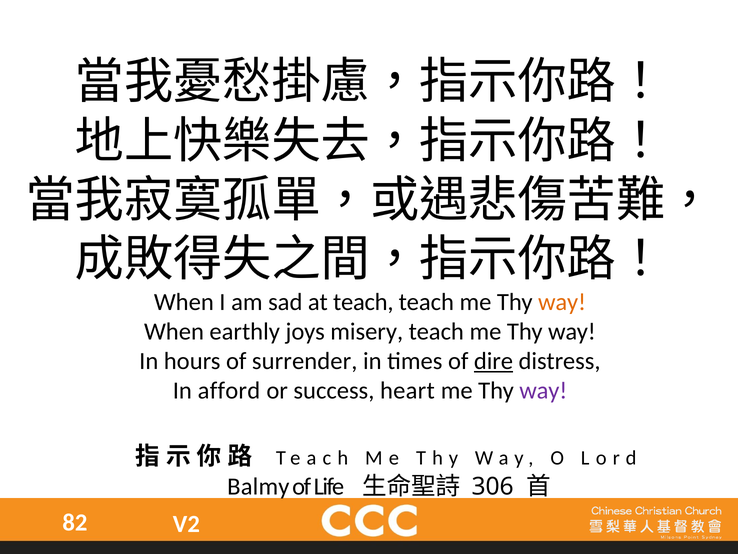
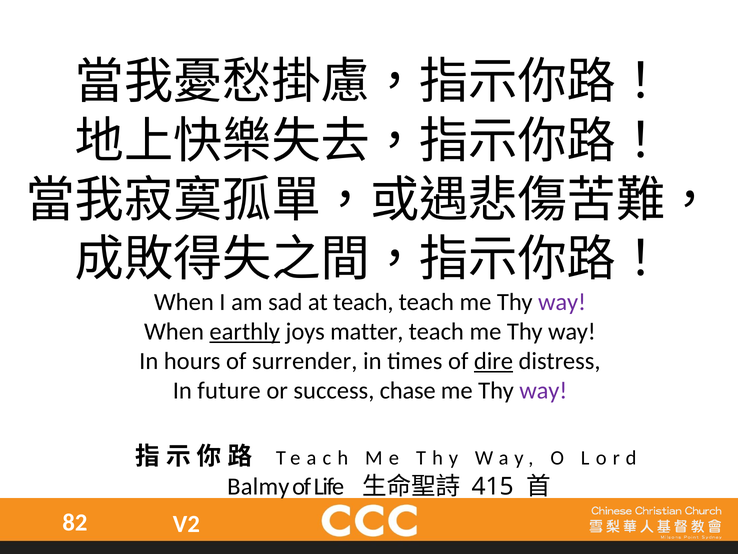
way at (562, 302) colour: orange -> purple
earthly underline: none -> present
misery: misery -> matter
afford: afford -> future
heart: heart -> chase
306: 306 -> 415
